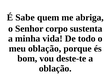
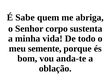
meu oblação: oblação -> semente
deste-te: deste-te -> anda-te
